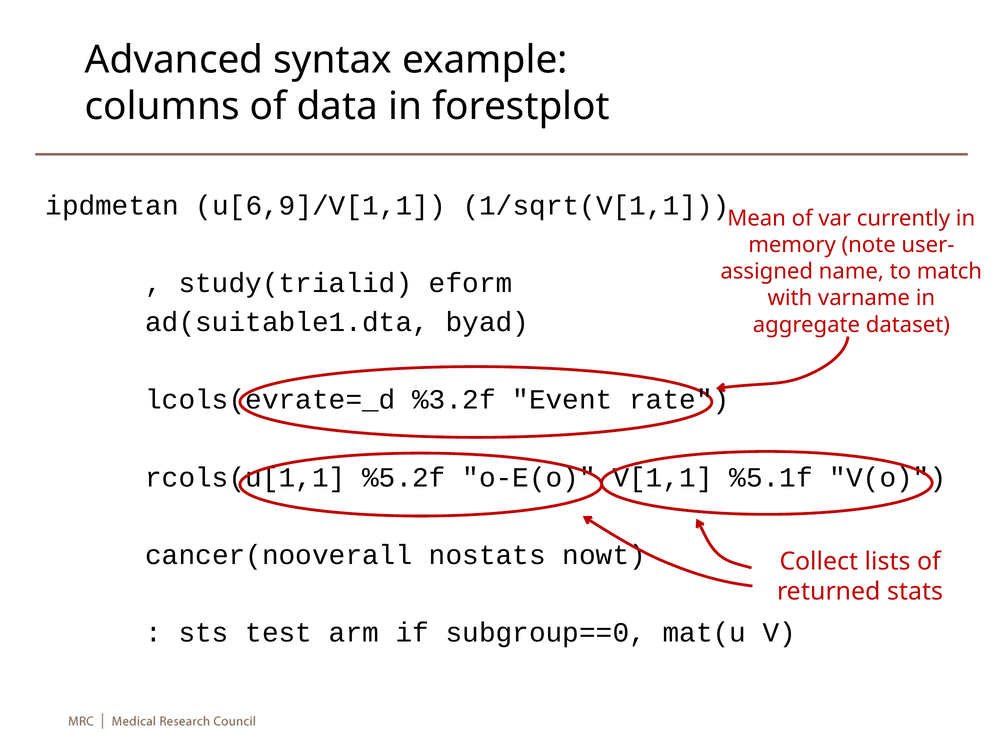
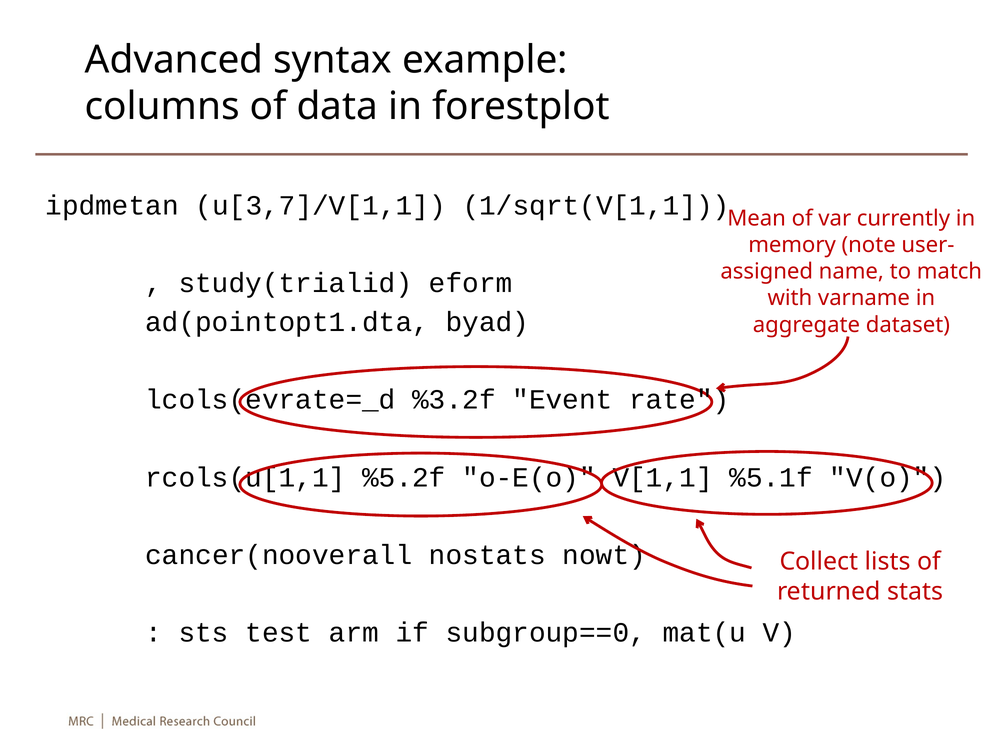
u[6,9]/V[1,1: u[6,9]/V[1,1 -> u[3,7]/V[1,1
ad(suitable1.dta: ad(suitable1.dta -> ad(pointopt1.dta
